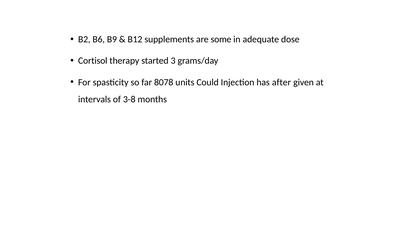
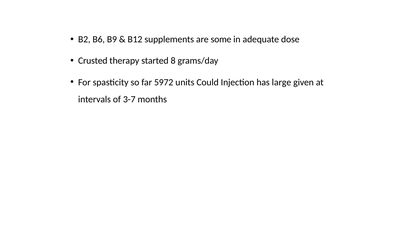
Cortisol: Cortisol -> Crusted
3: 3 -> 8
8078: 8078 -> 5972
after: after -> large
3-8: 3-8 -> 3-7
